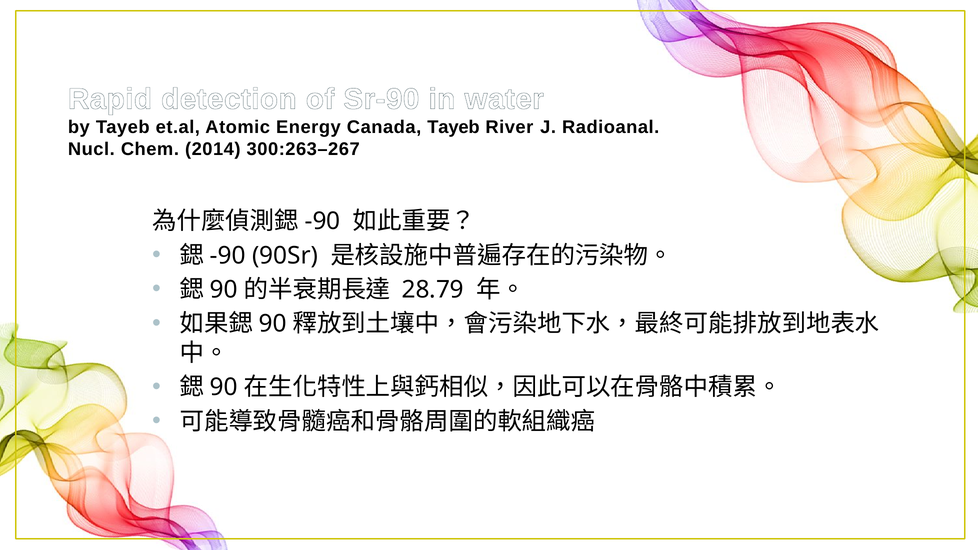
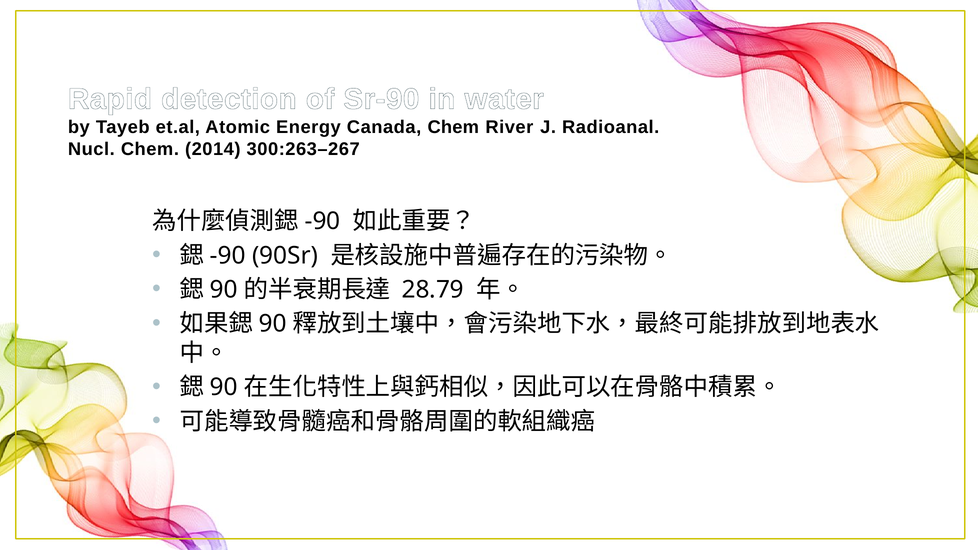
Canada Tayeb: Tayeb -> Chem
